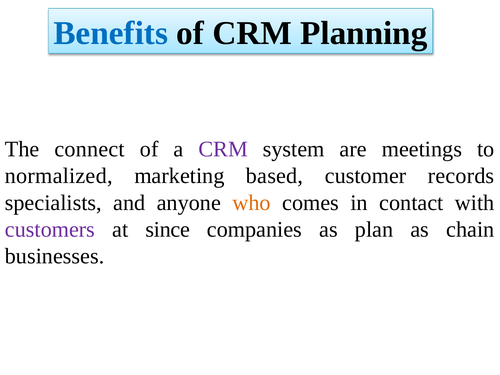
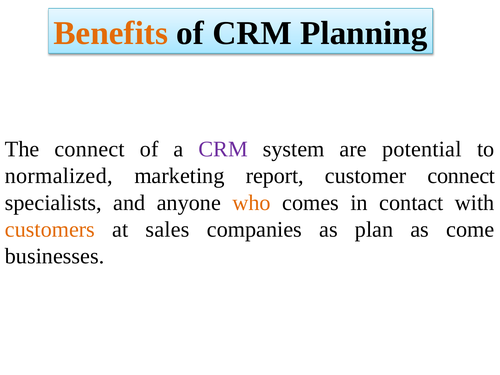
Benefits colour: blue -> orange
meetings: meetings -> potential
based: based -> report
customer records: records -> connect
customers colour: purple -> orange
since: since -> sales
chain: chain -> come
